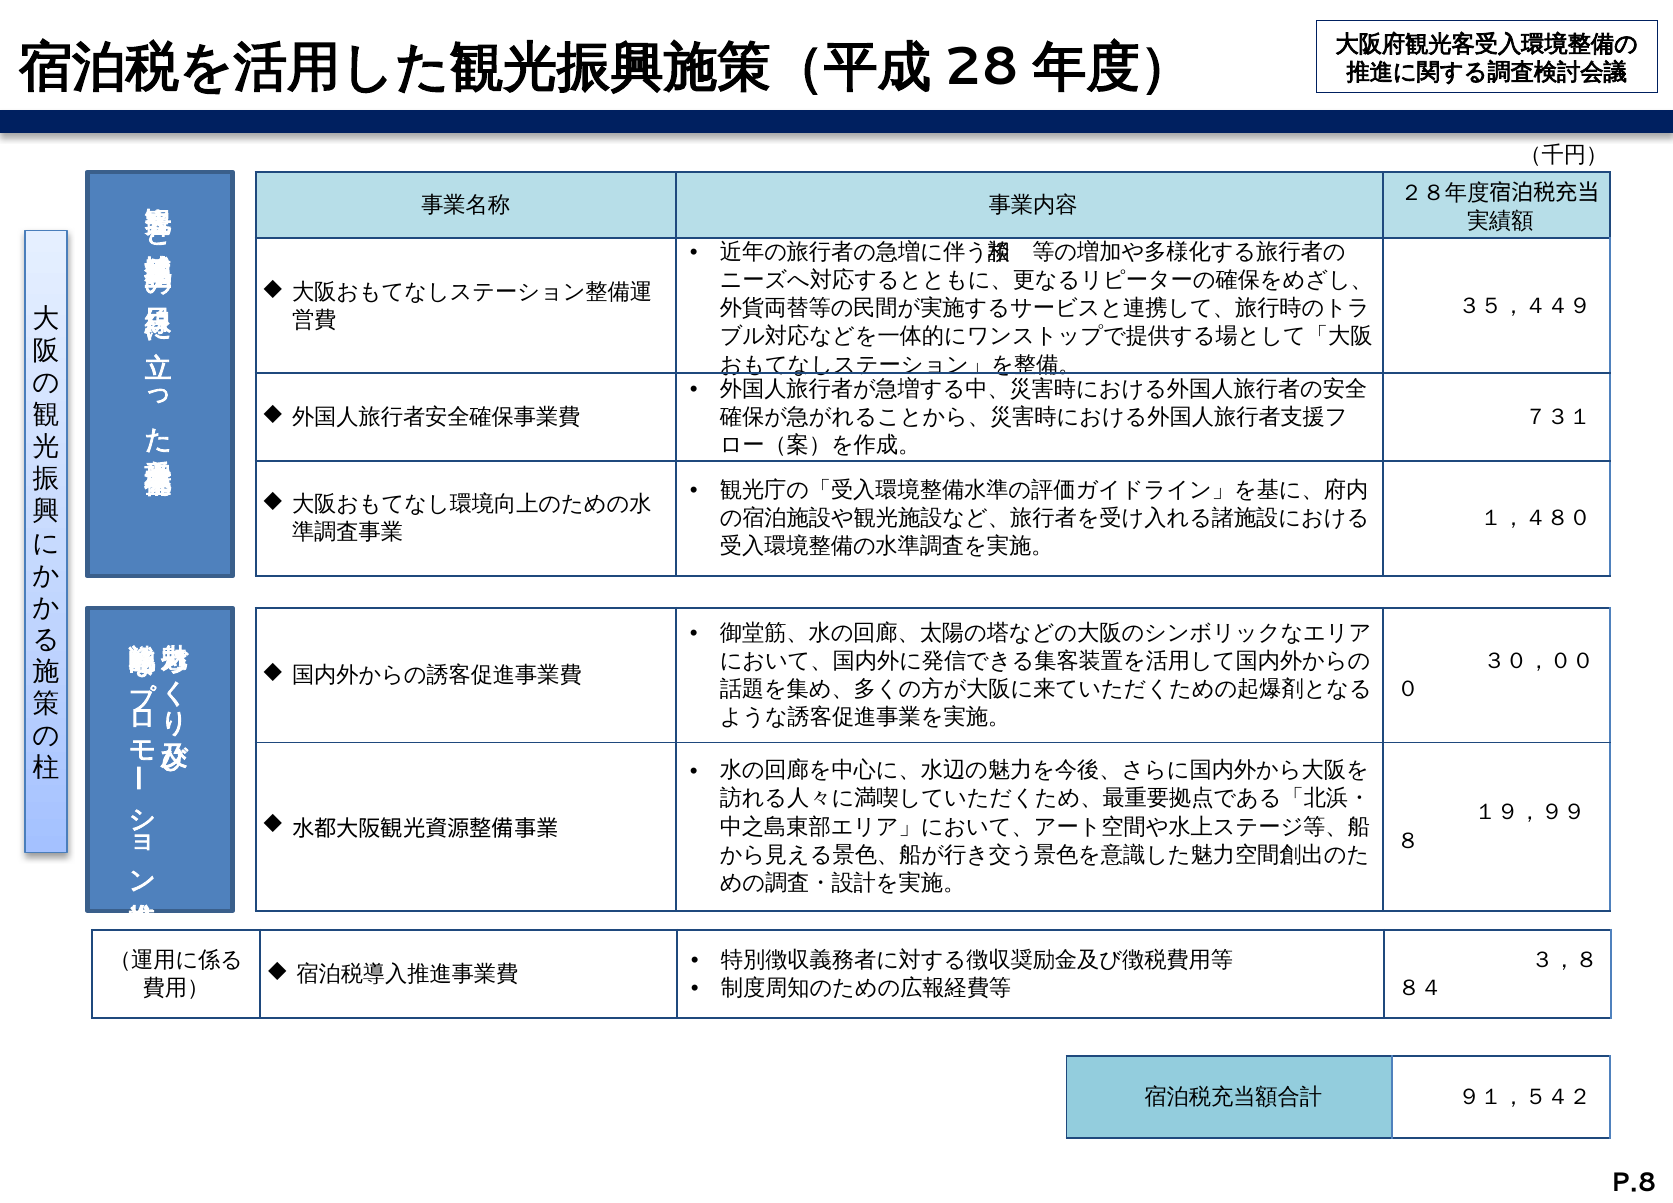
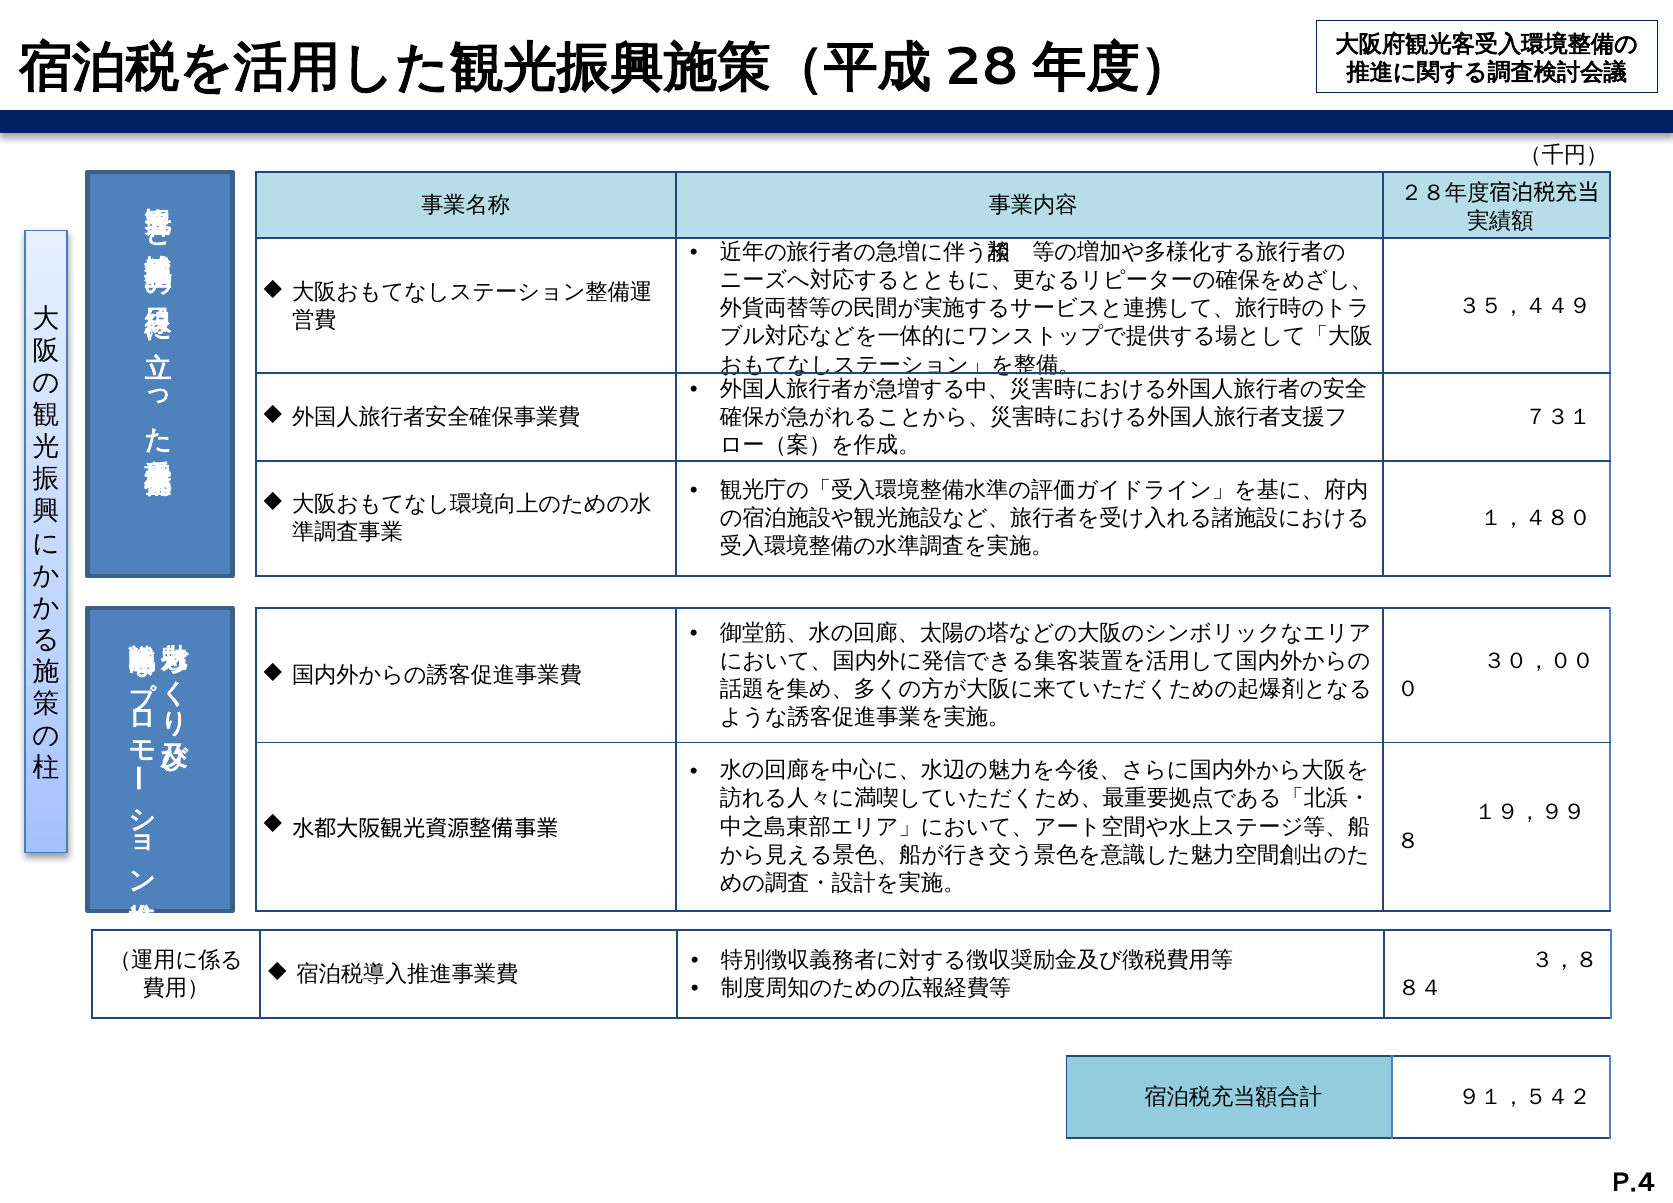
P.8: P.8 -> P.4
